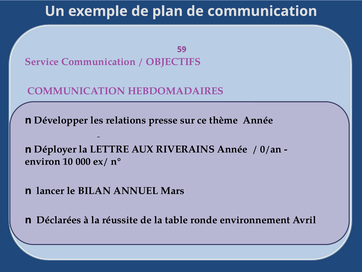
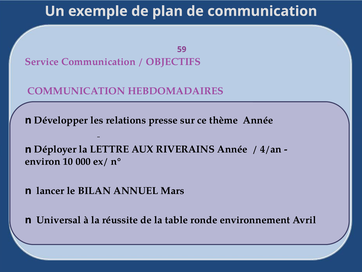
0/an: 0/an -> 4/an
Déclarées: Déclarées -> Universal
